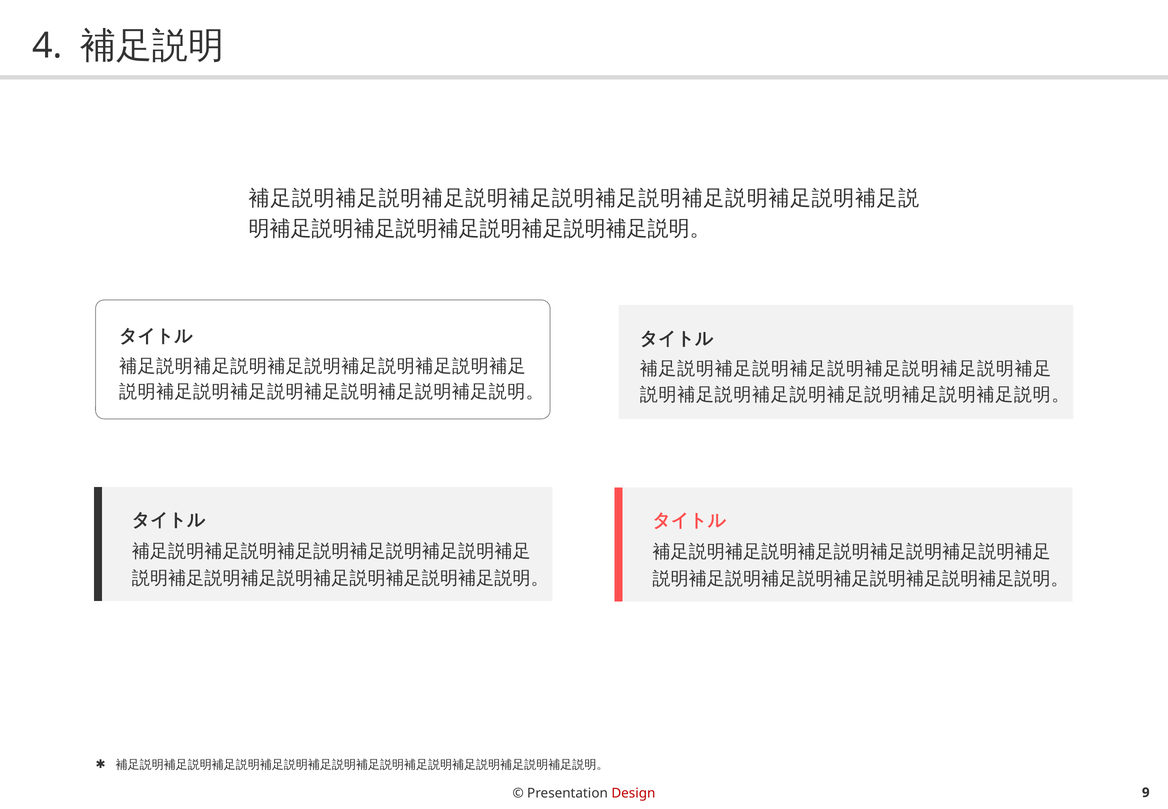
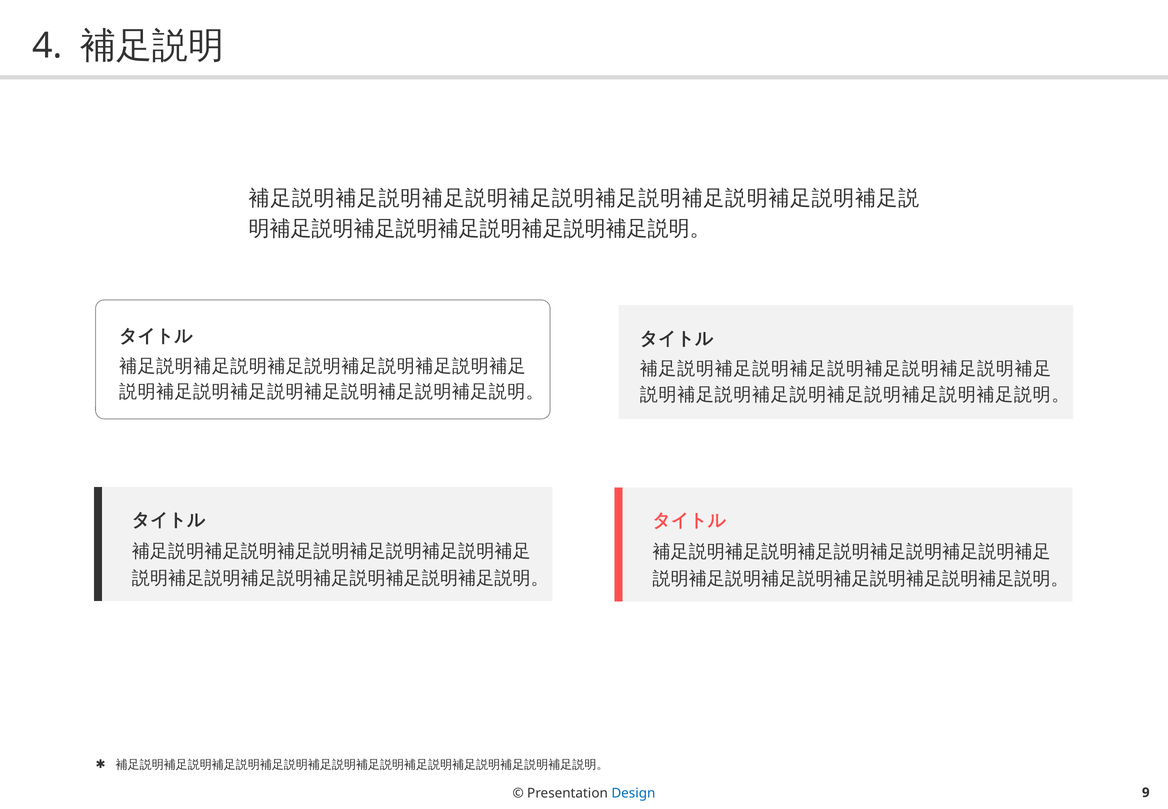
Design colour: red -> blue
